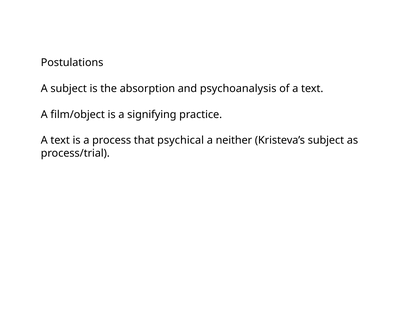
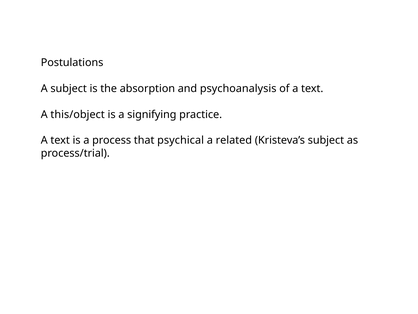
film/object: film/object -> this/object
neither: neither -> related
